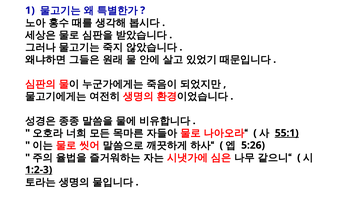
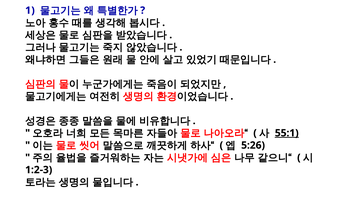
1:2-3 underline: present -> none
